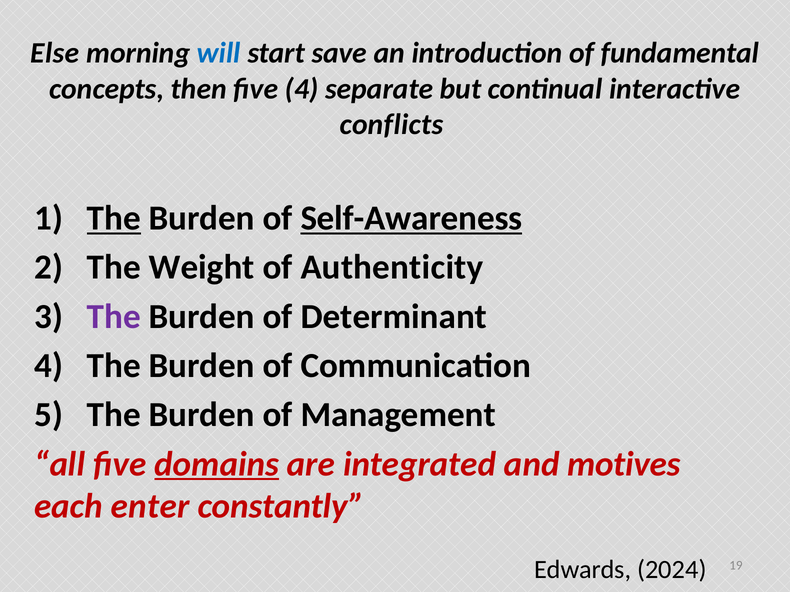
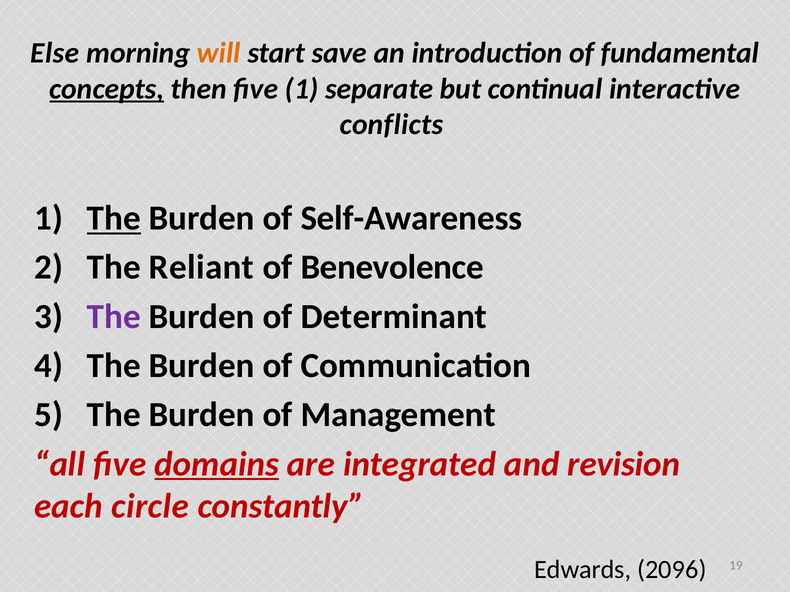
will colour: blue -> orange
concepts underline: none -> present
five 4: 4 -> 1
Self-Awareness underline: present -> none
Weight: Weight -> Reliant
Authenticity: Authenticity -> Benevolence
motives: motives -> revision
enter: enter -> circle
2024: 2024 -> 2096
